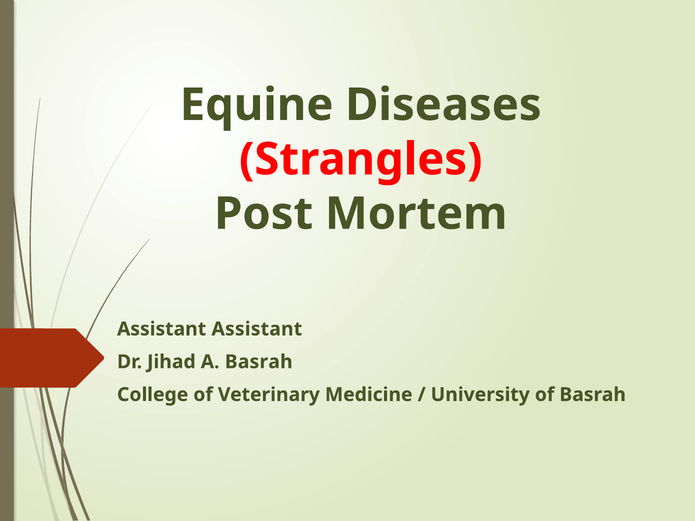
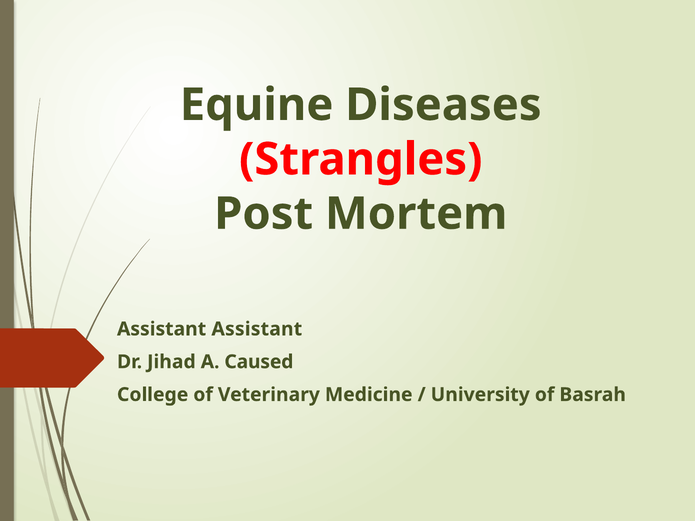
A Basrah: Basrah -> Caused
